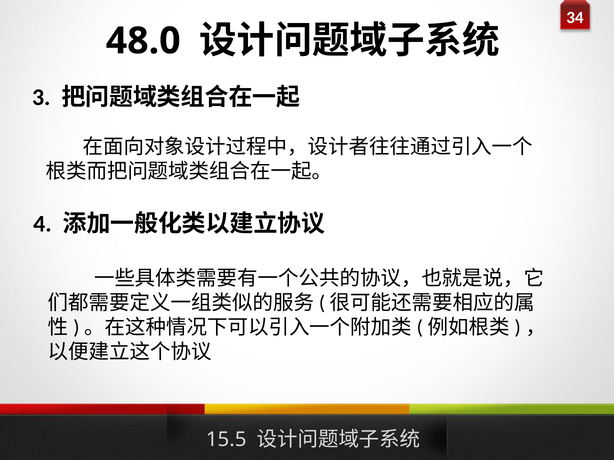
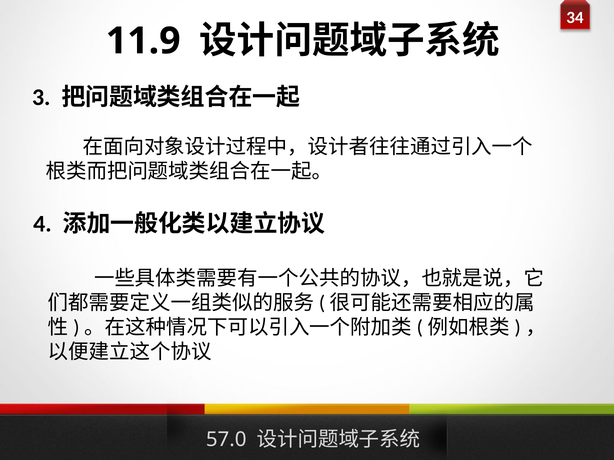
48.0: 48.0 -> 11.9
15.5: 15.5 -> 57.0
